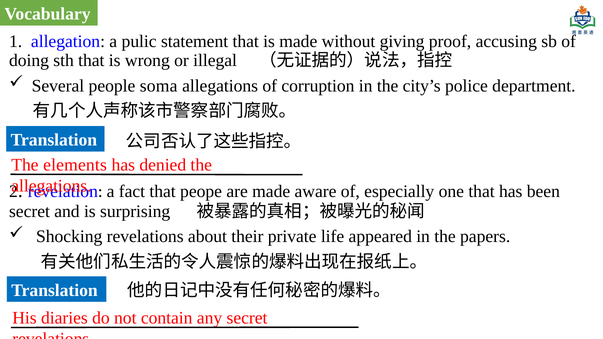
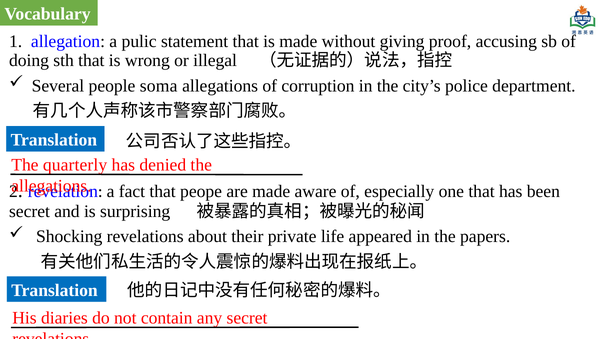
elements: elements -> quarterly
